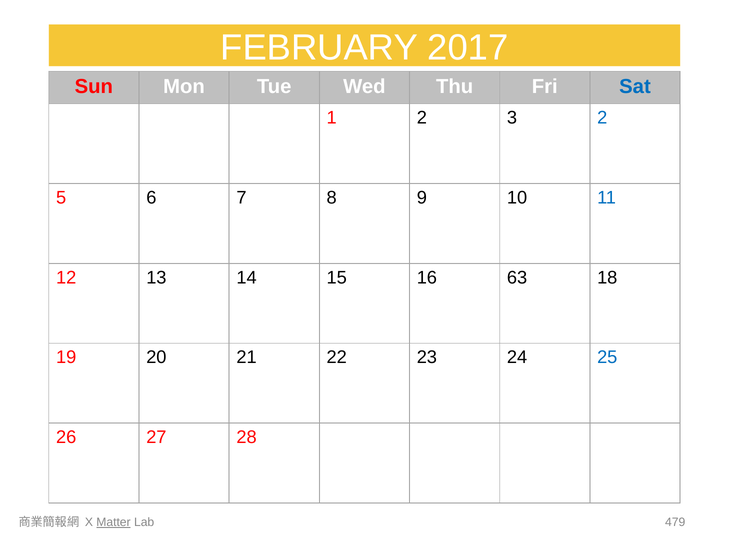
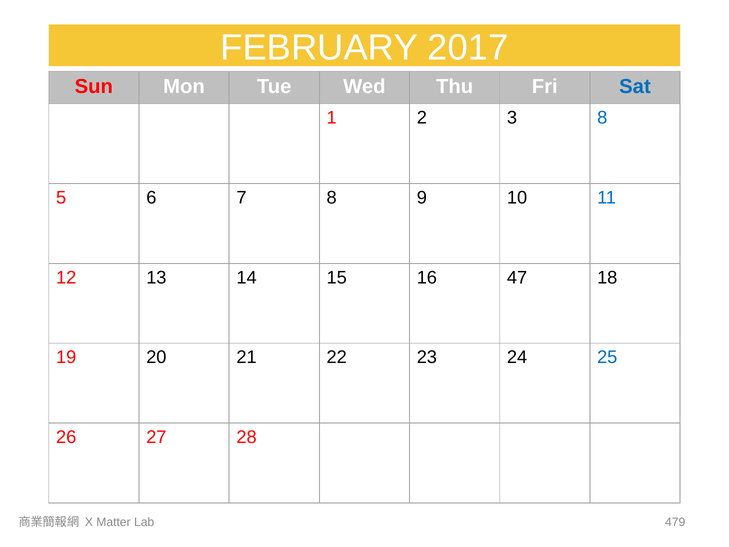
3 2: 2 -> 8
63: 63 -> 47
Matter underline: present -> none
